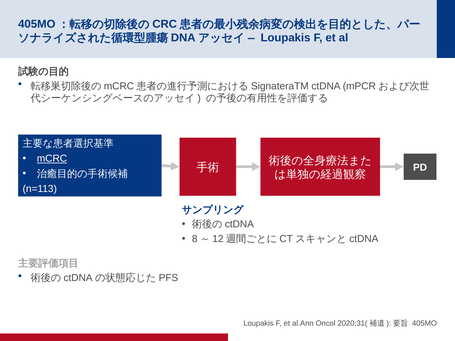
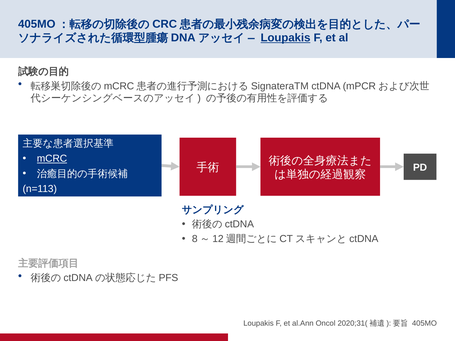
Loupakis at (286, 38) underline: none -> present
